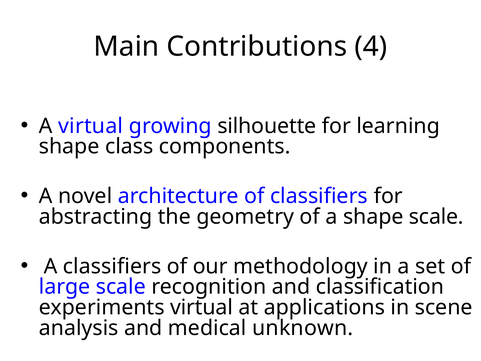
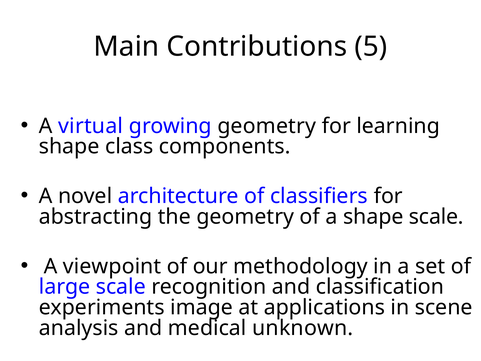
4: 4 -> 5
growing silhouette: silhouette -> geometry
A classifiers: classifiers -> viewpoint
experiments virtual: virtual -> image
